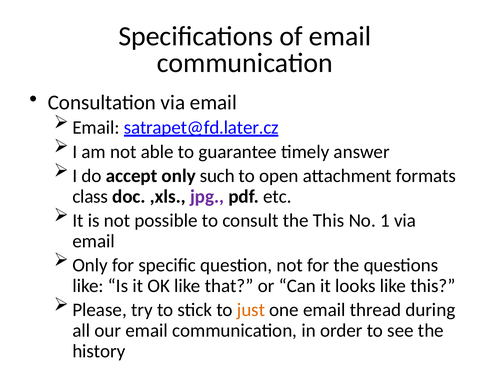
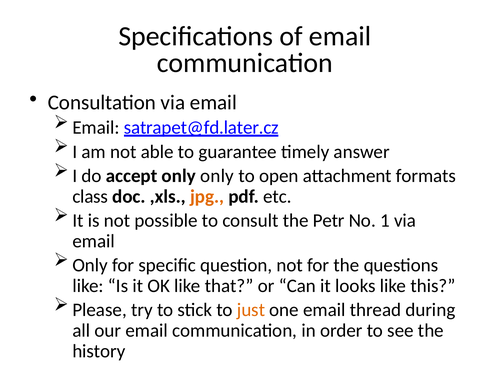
only such: such -> only
jpg colour: purple -> orange
the This: This -> Petr
